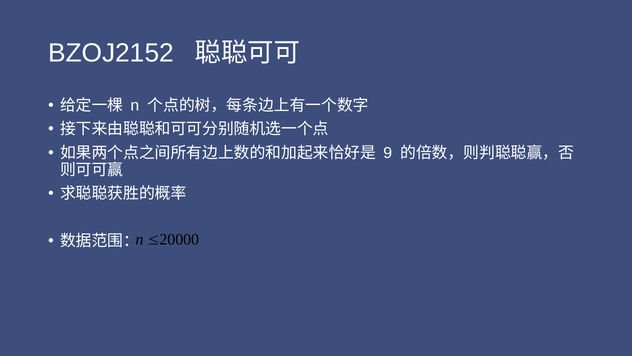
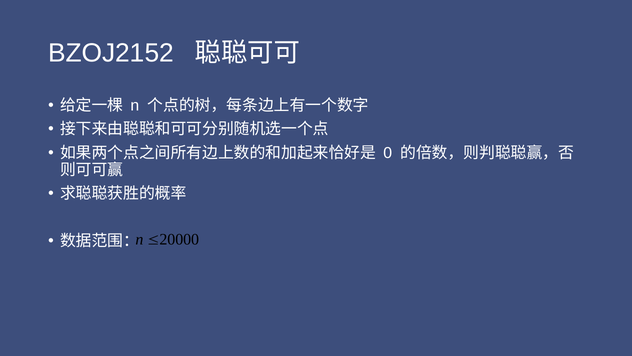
9: 9 -> 0
